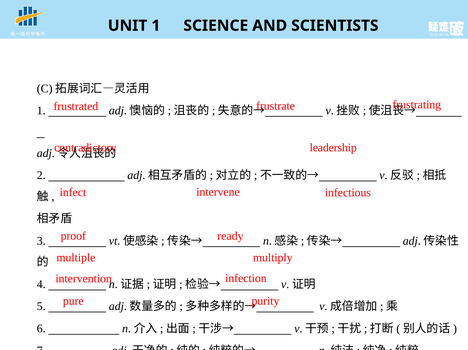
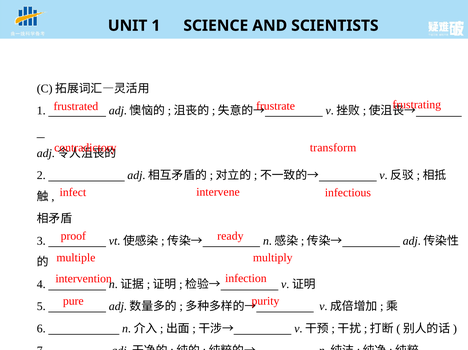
leadership: leadership -> transform
